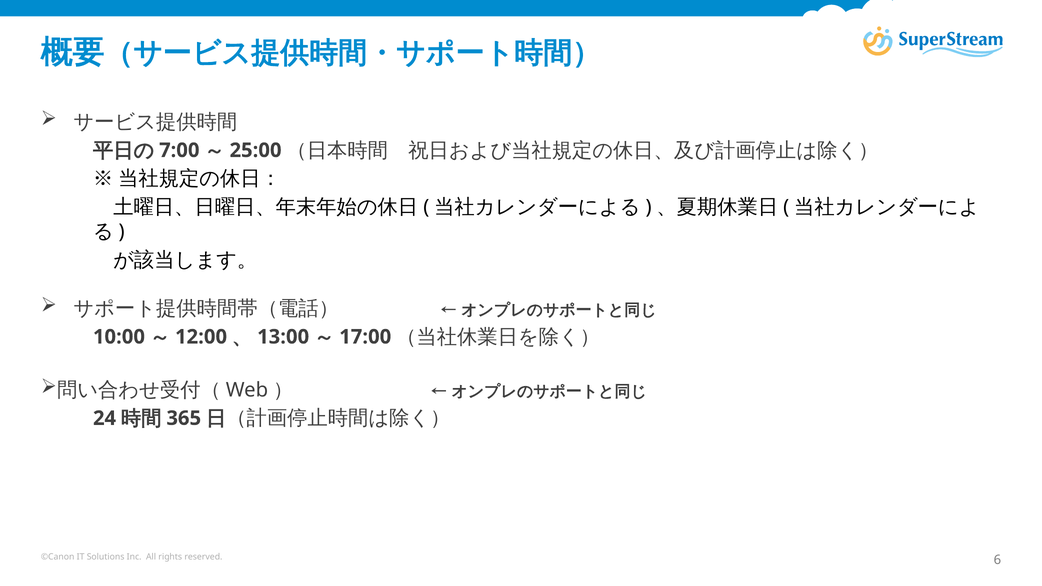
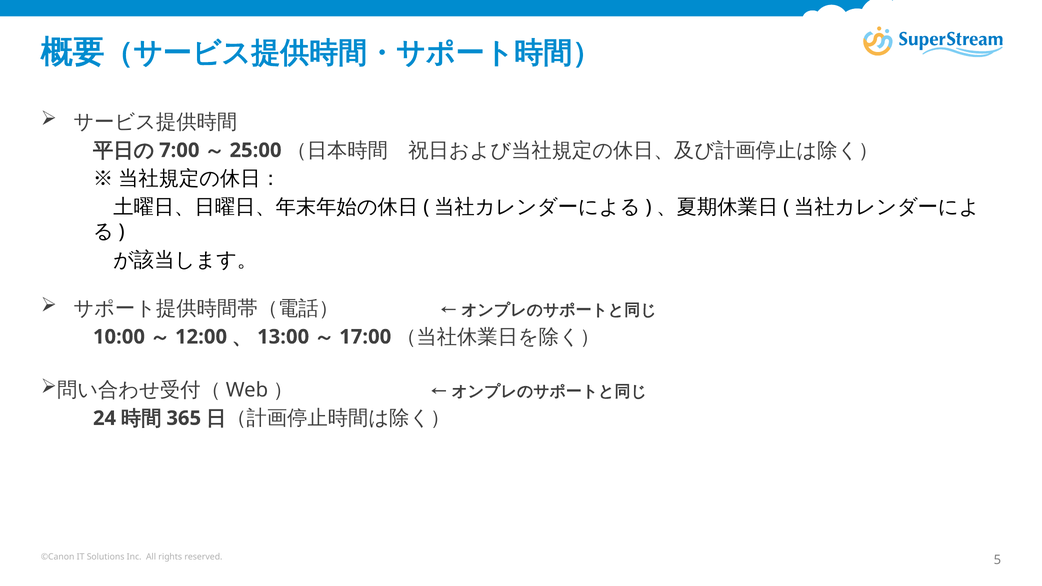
6: 6 -> 5
